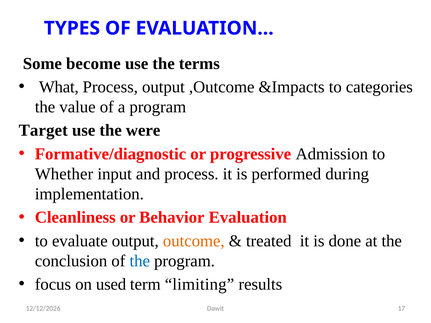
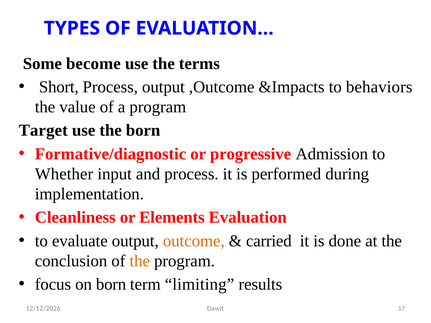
What: What -> Short
categories: categories -> behaviors
the were: were -> born
Behavior: Behavior -> Elements
treated: treated -> carried
the at (140, 261) colour: blue -> orange
on used: used -> born
